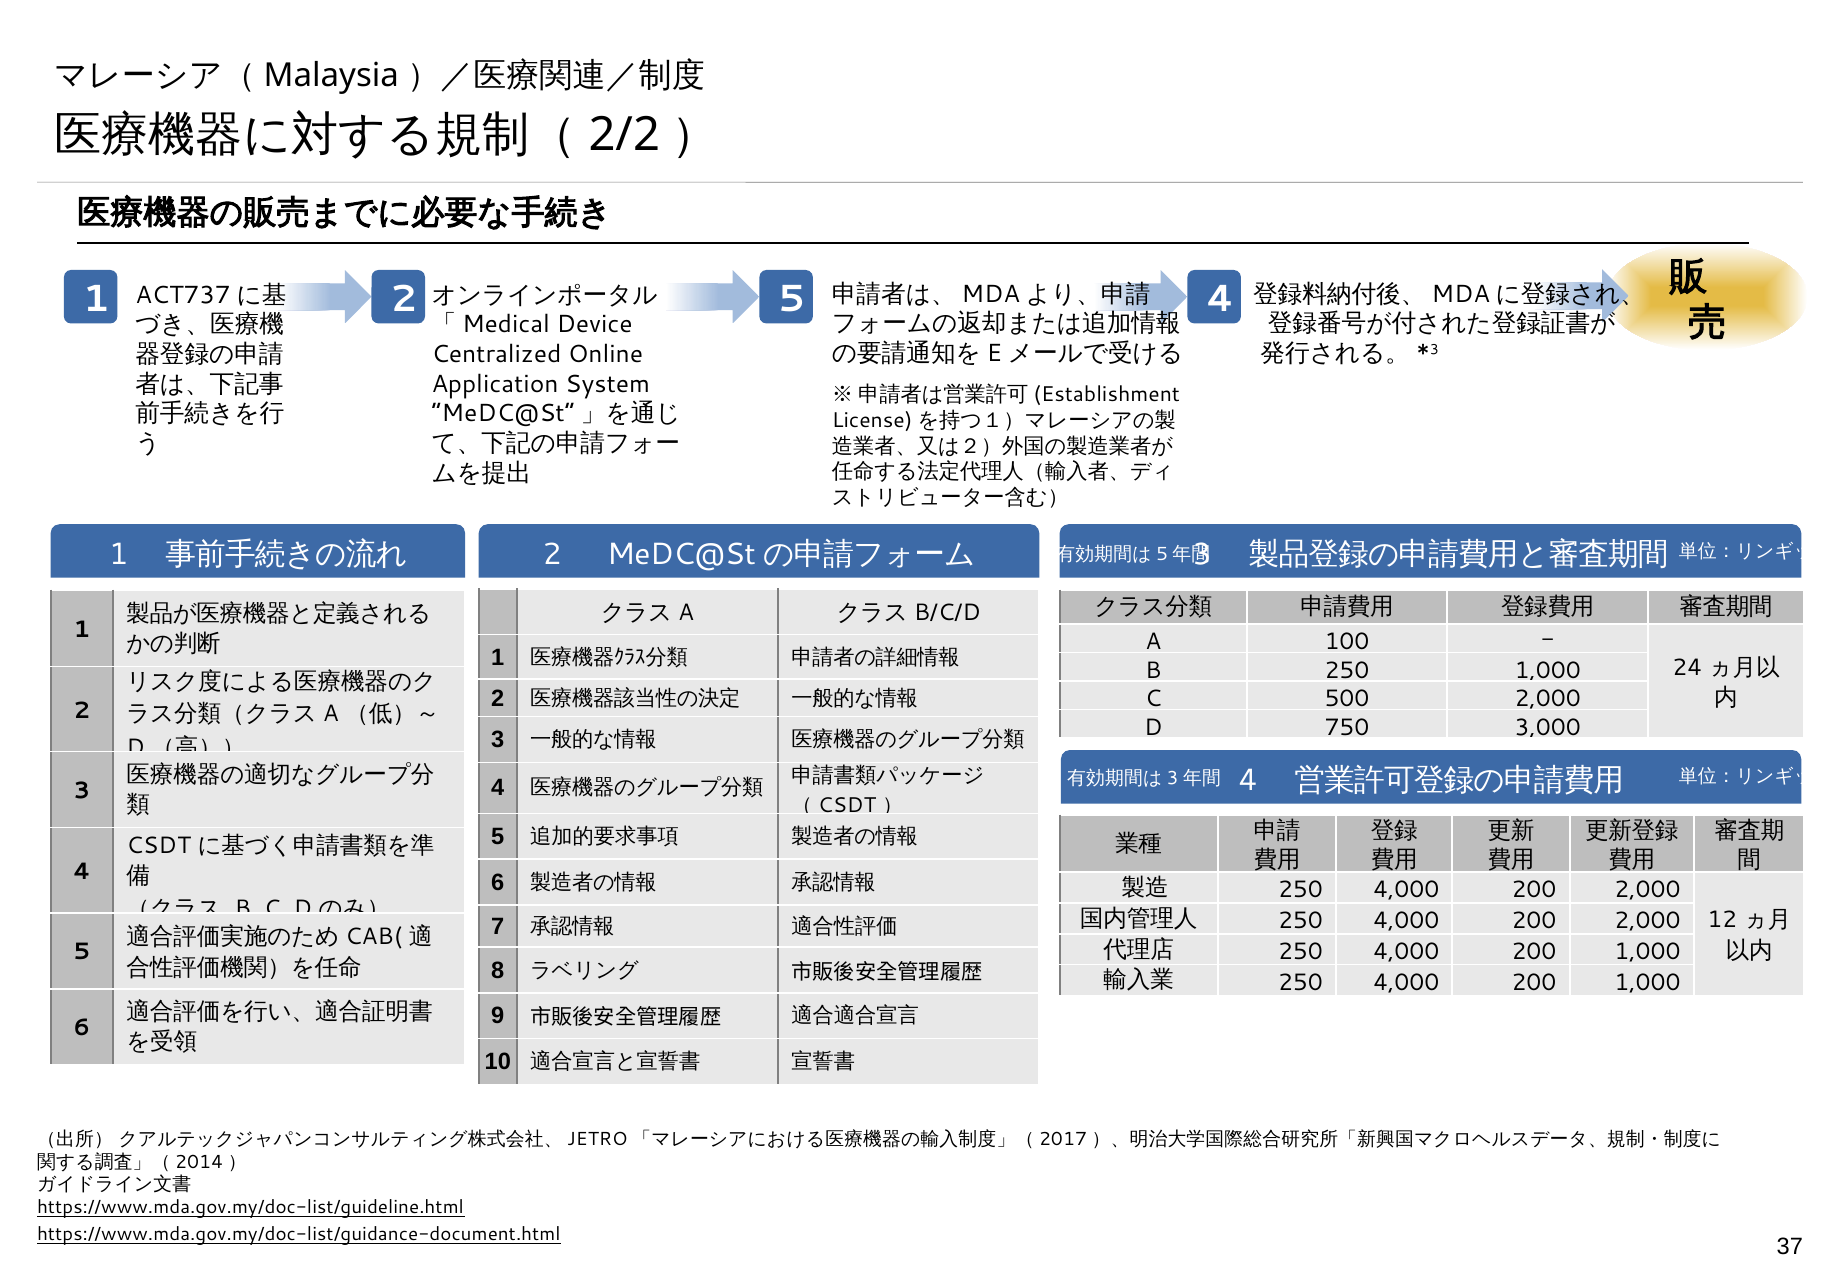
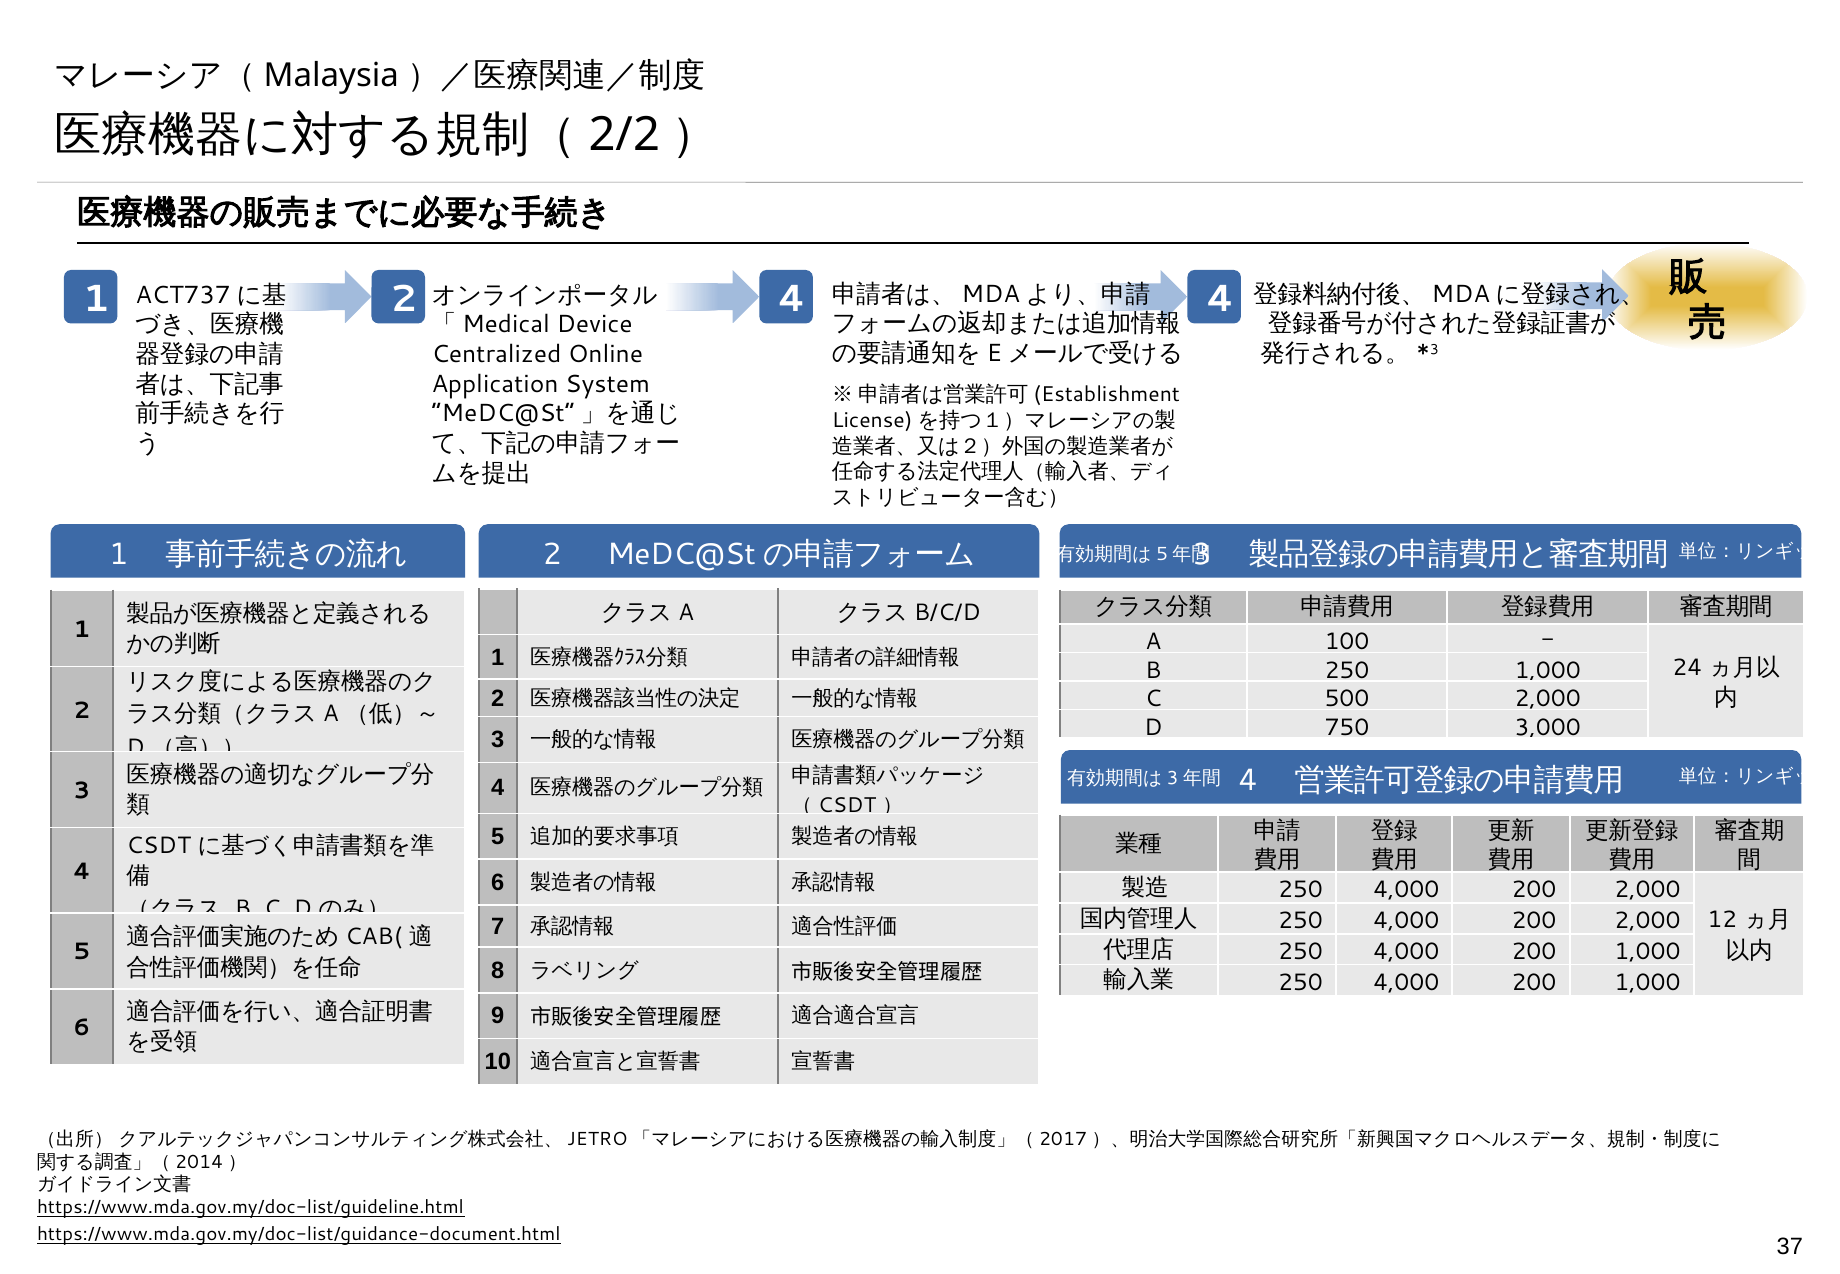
2 5: 5 -> 4
